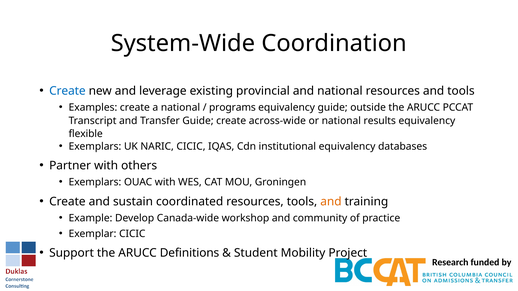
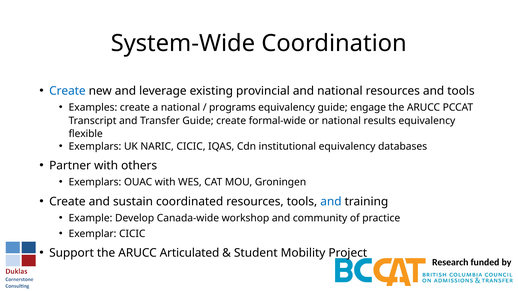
outside: outside -> engage
across-wide: across-wide -> formal-wide
and at (331, 202) colour: orange -> blue
Definitions: Definitions -> Articulated
